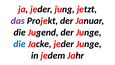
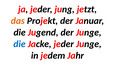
das colour: purple -> orange
